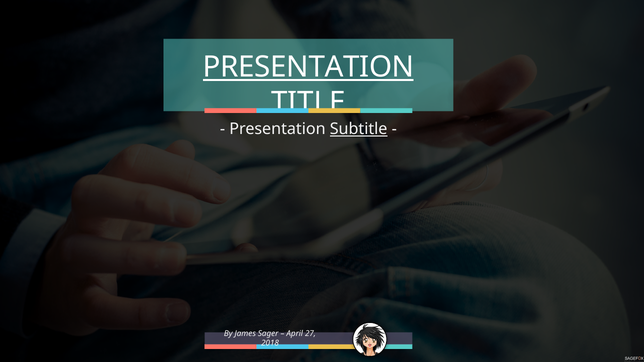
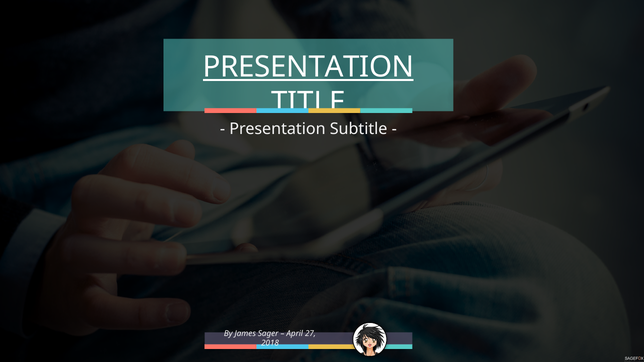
Subtitle underline: present -> none
